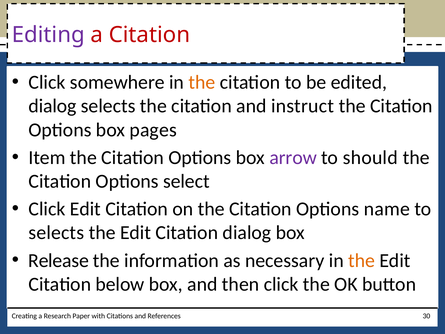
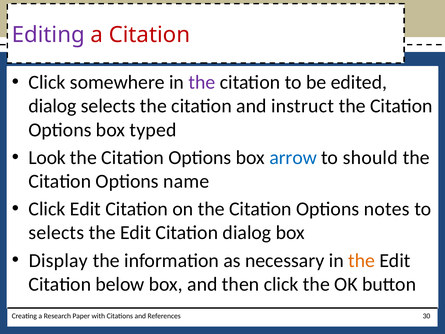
the at (202, 82) colour: orange -> purple
pages: pages -> typed
Item: Item -> Look
arrow colour: purple -> blue
select: select -> name
name: name -> notes
Release: Release -> Display
